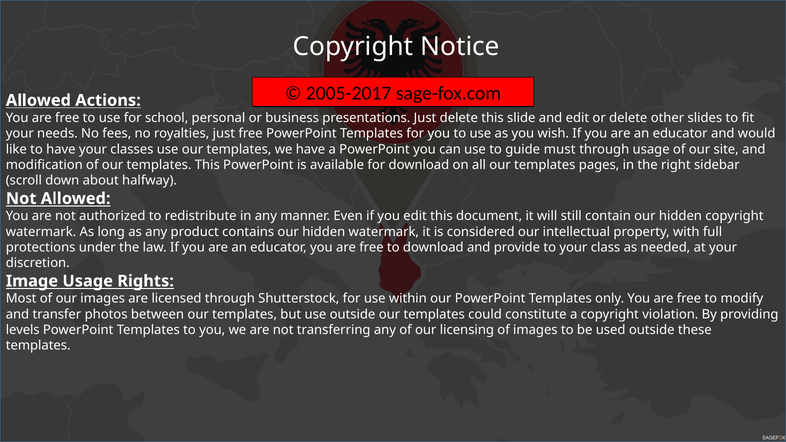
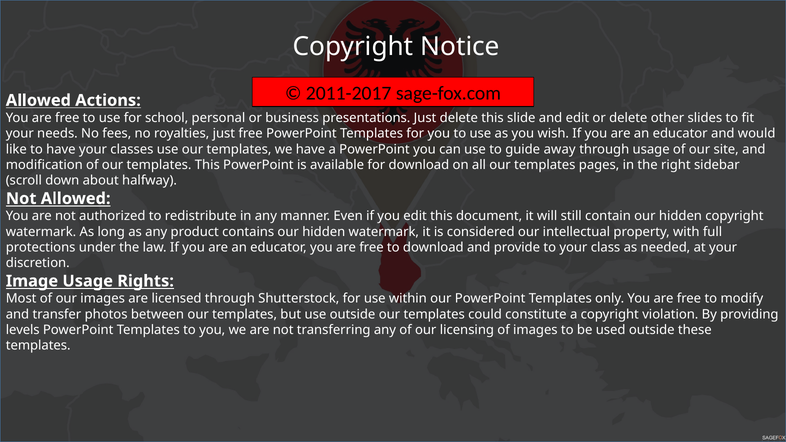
2005-2017: 2005-2017 -> 2011-2017
must: must -> away
